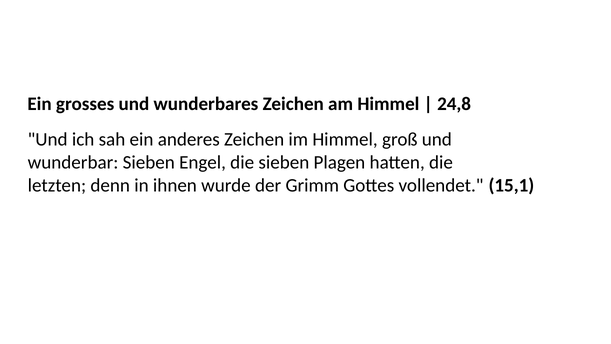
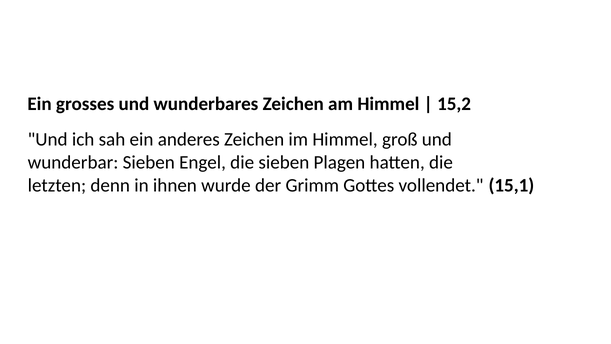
24,8: 24,8 -> 15,2
